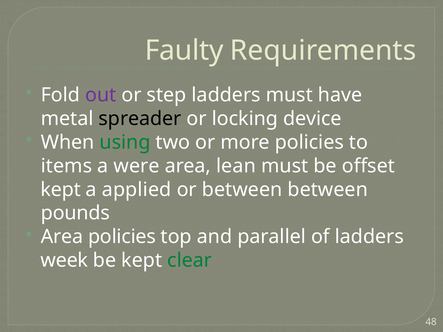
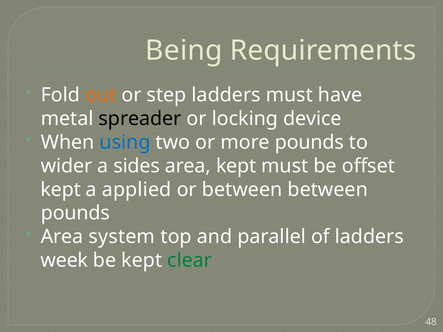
Faulty: Faulty -> Being
out colour: purple -> orange
using colour: green -> blue
more policies: policies -> pounds
items: items -> wider
were: were -> sides
area lean: lean -> kept
Area policies: policies -> system
